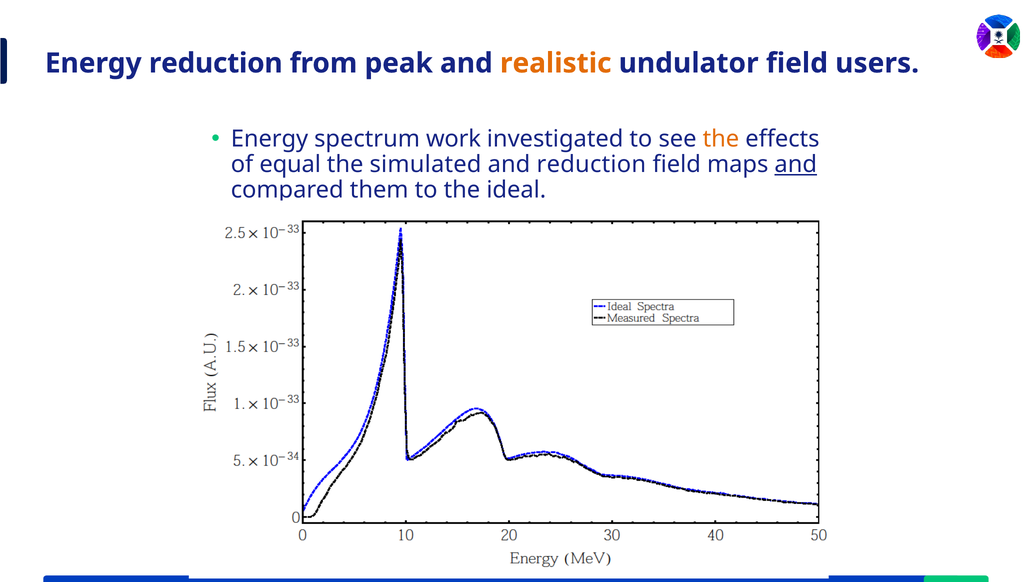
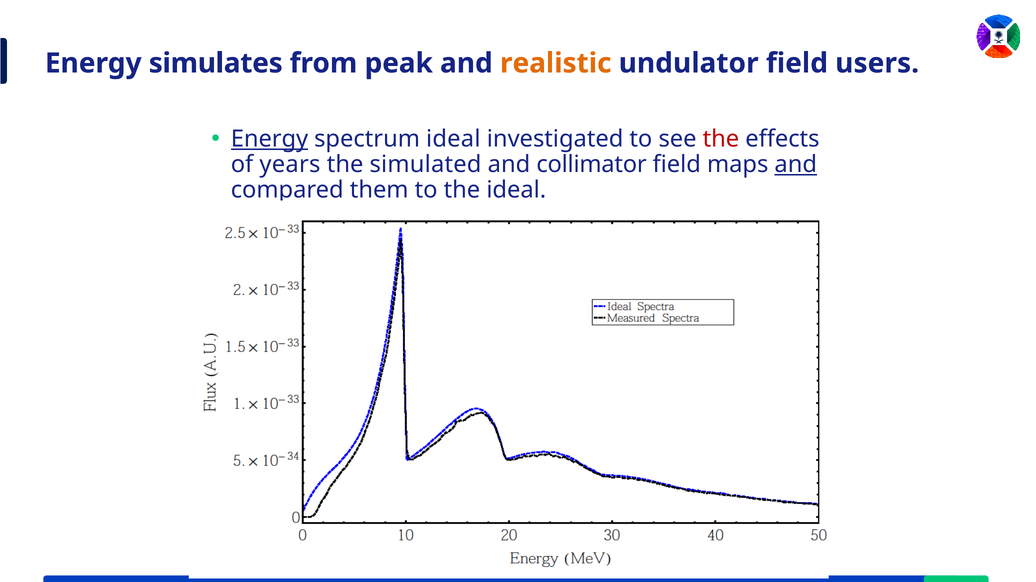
Energy reduction: reduction -> simulates
Energy at (269, 139) underline: none -> present
spectrum work: work -> ideal
the at (721, 139) colour: orange -> red
equal: equal -> years
and reduction: reduction -> collimator
